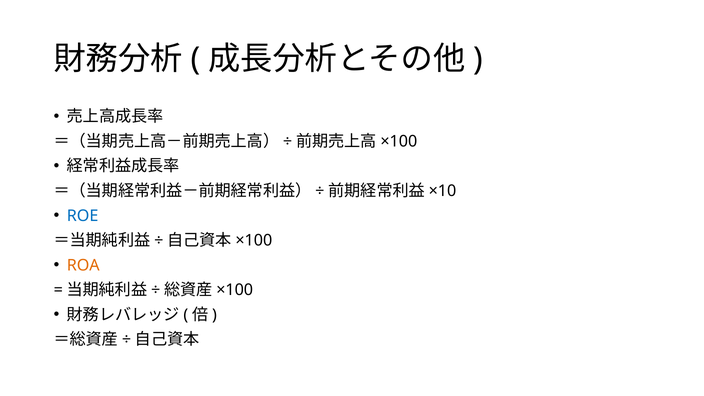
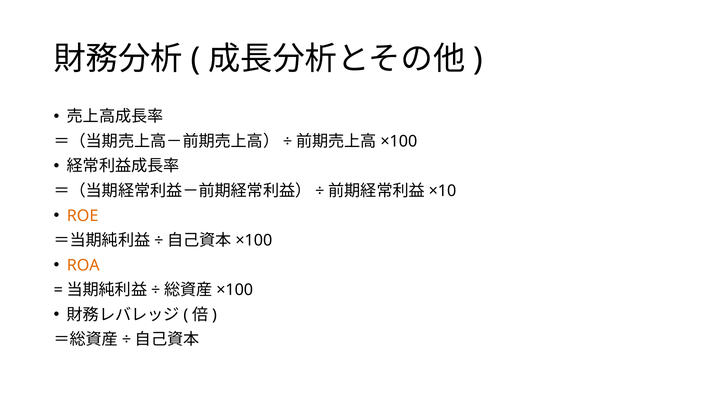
ROE colour: blue -> orange
